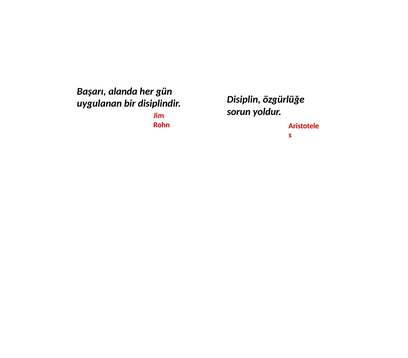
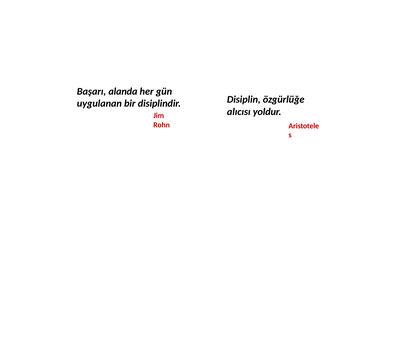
sorun: sorun -> alıcısı
